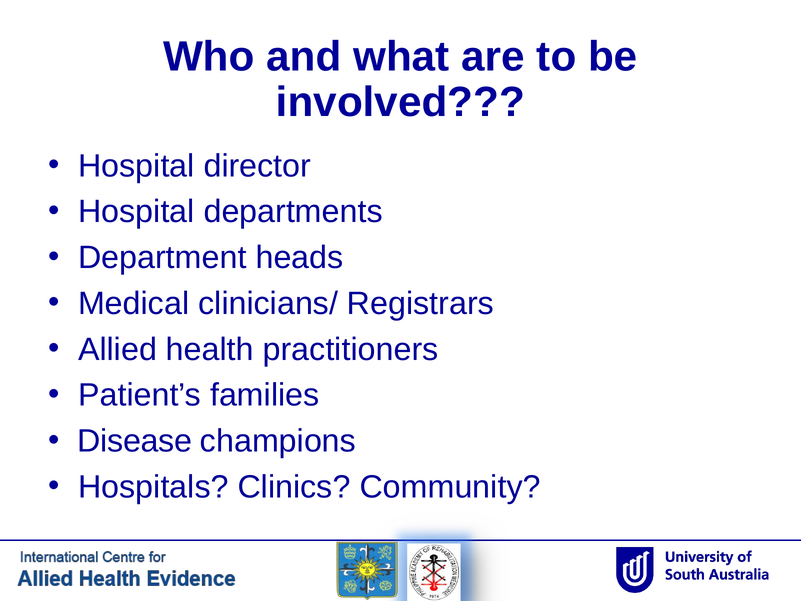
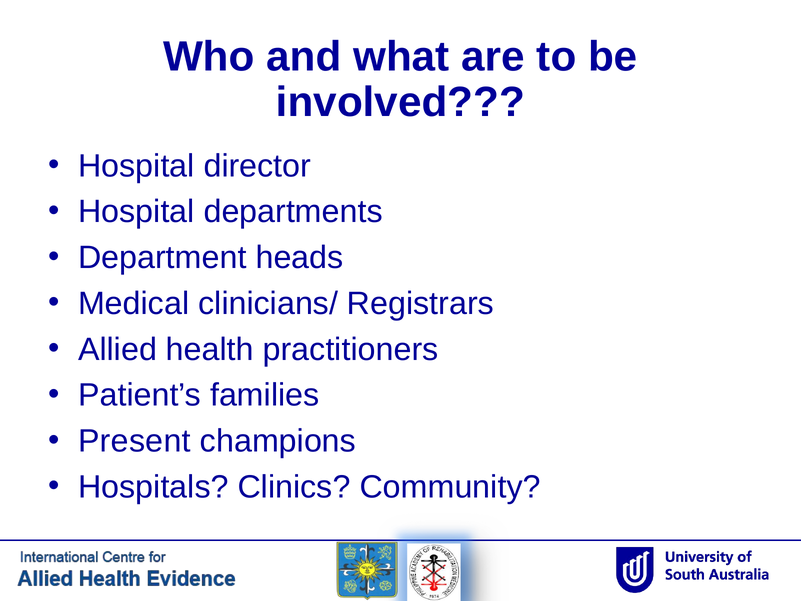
Disease: Disease -> Present
